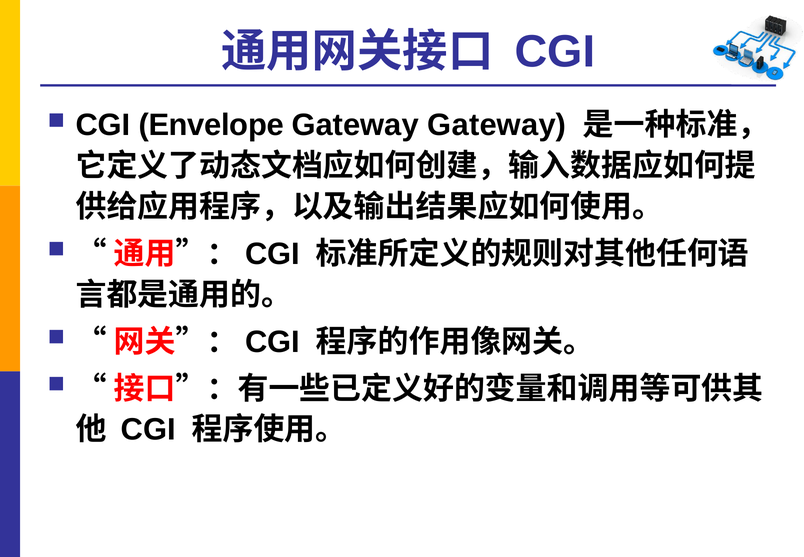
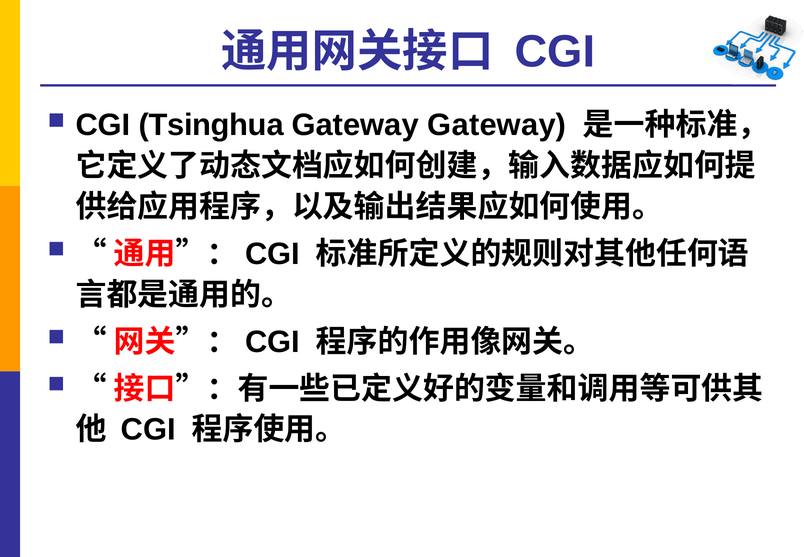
Envelope: Envelope -> Tsinghua
